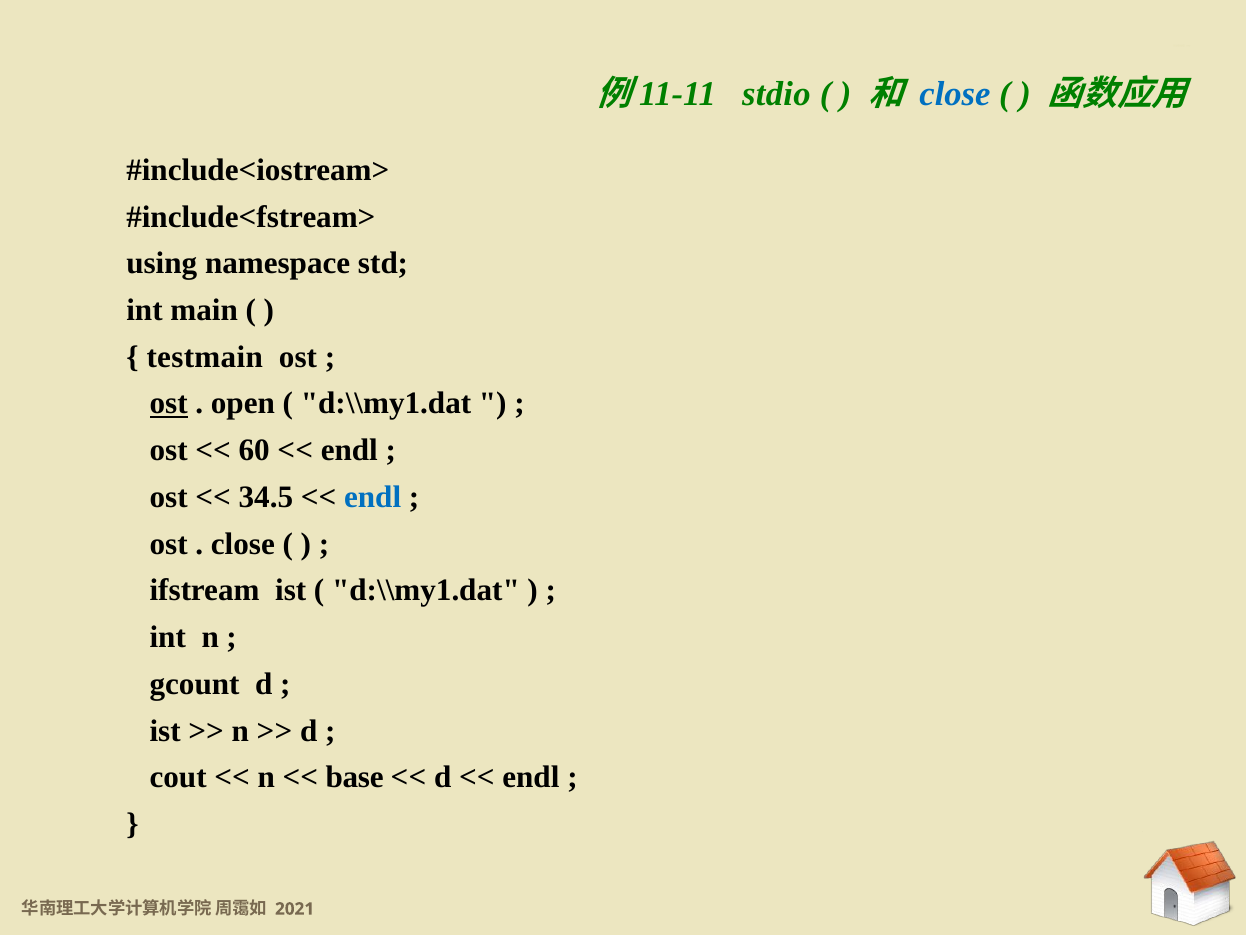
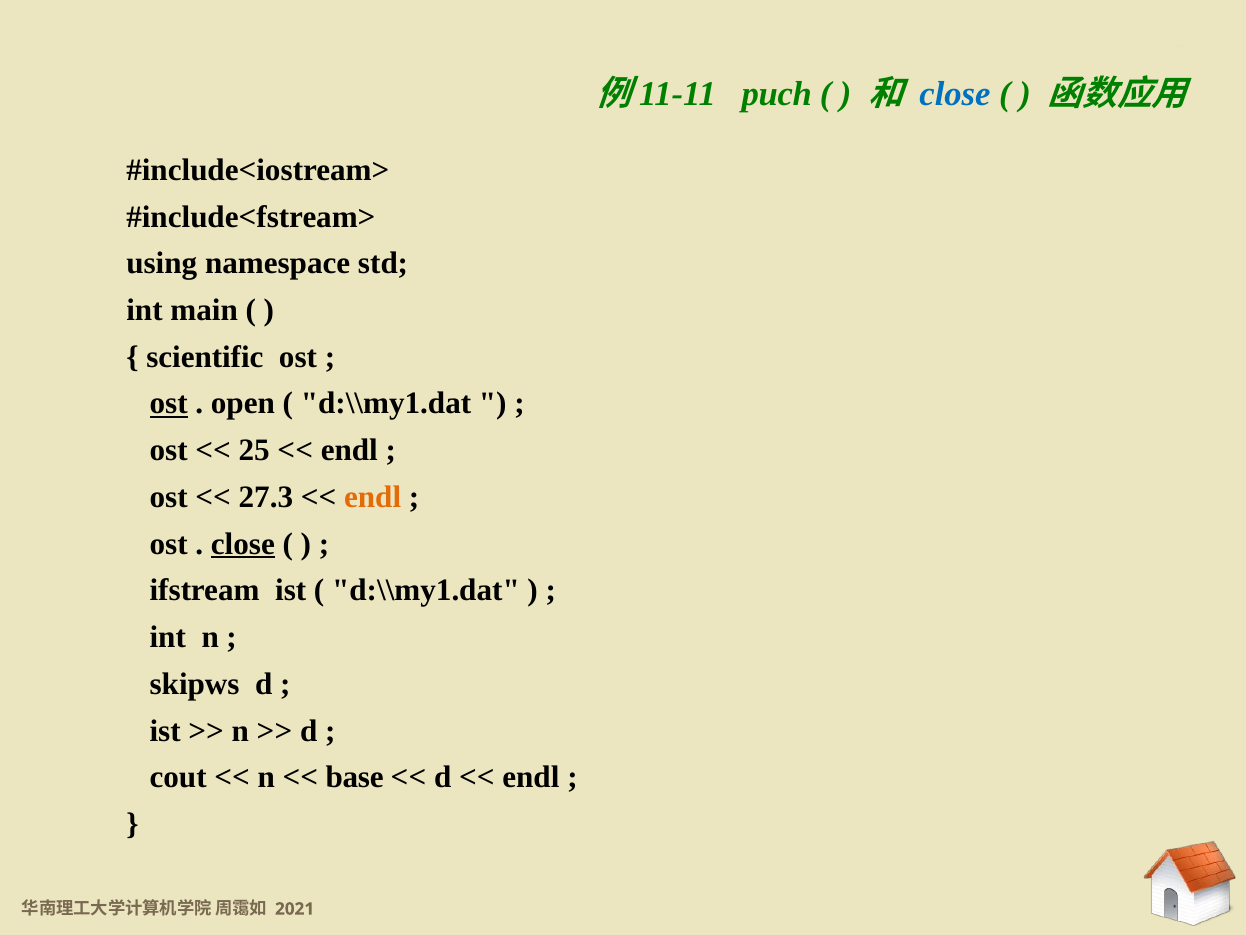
stdio: stdio -> puch
testmain: testmain -> scientific
60: 60 -> 25
34.5: 34.5 -> 27.3
endl at (373, 497) colour: blue -> orange
close at (243, 544) underline: none -> present
gcount: gcount -> skipws
